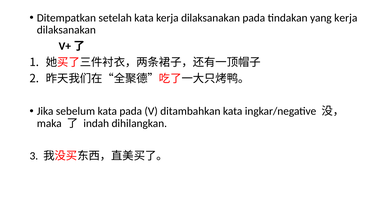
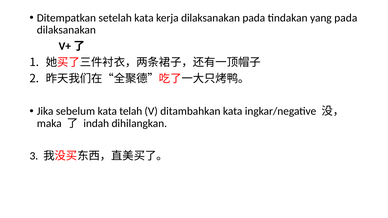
yang kerja: kerja -> pada
kata pada: pada -> telah
